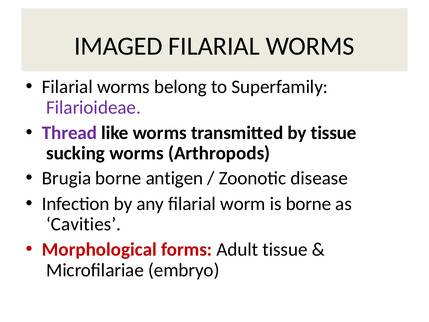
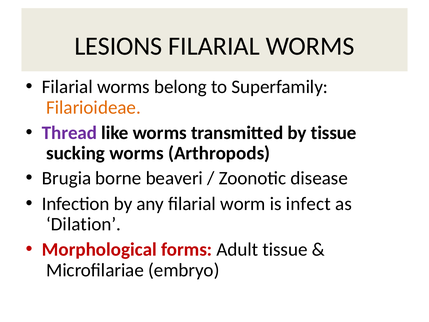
IMAGED: IMAGED -> LESIONS
Filarioideae colour: purple -> orange
antigen: antigen -> beaveri
is borne: borne -> infect
Cavities: Cavities -> Dilation
